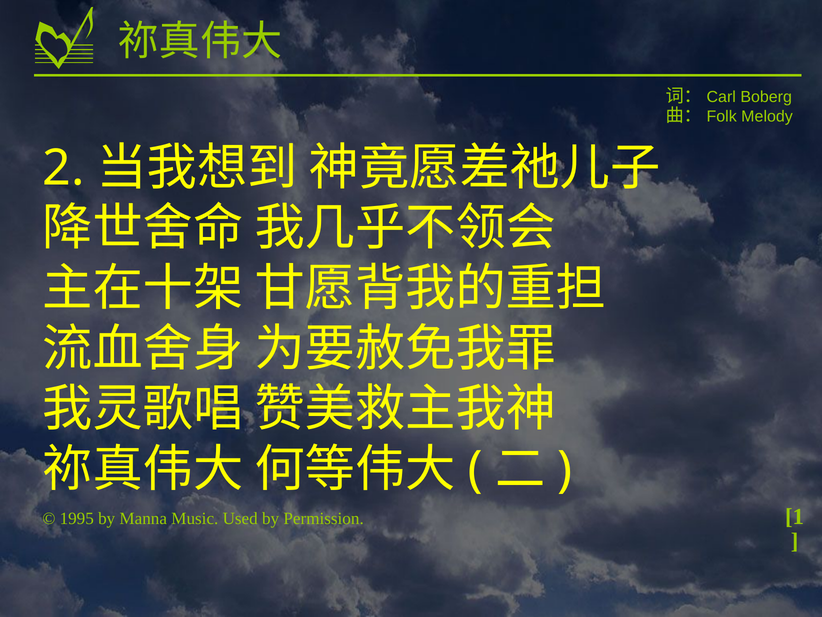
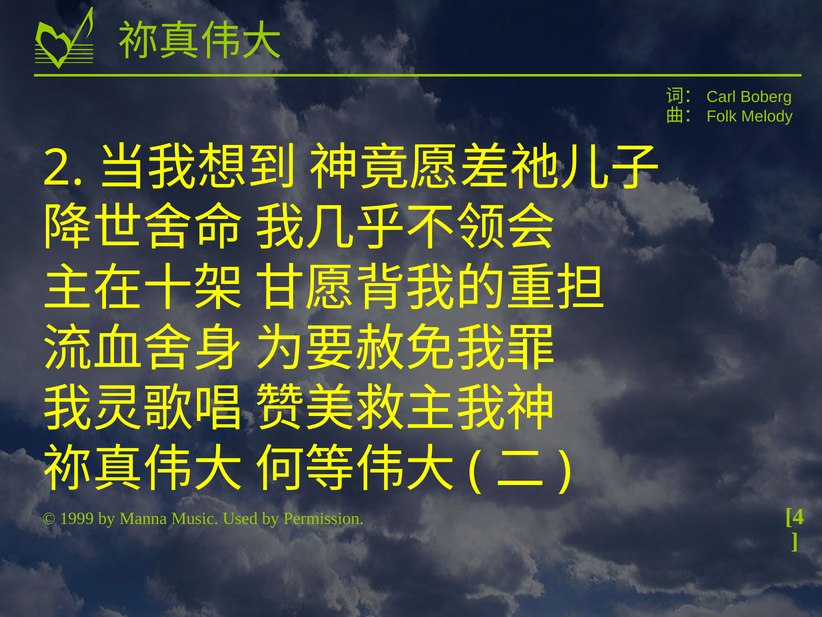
1: 1 -> 4
1995: 1995 -> 1999
